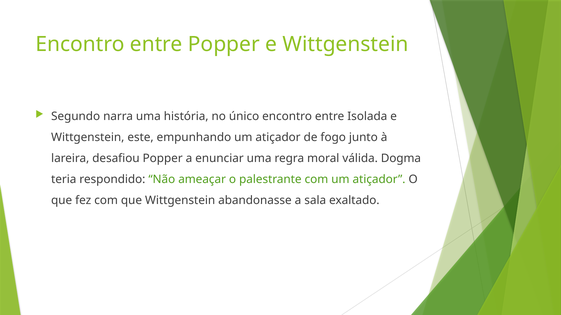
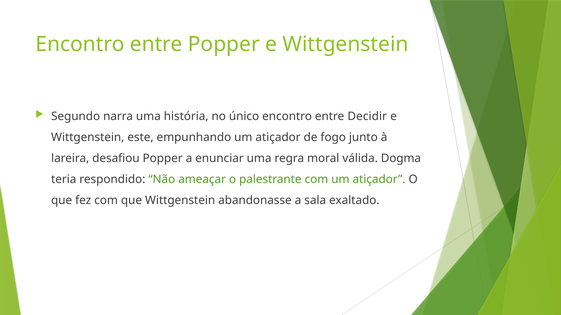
Isolada: Isolada -> Decidir
